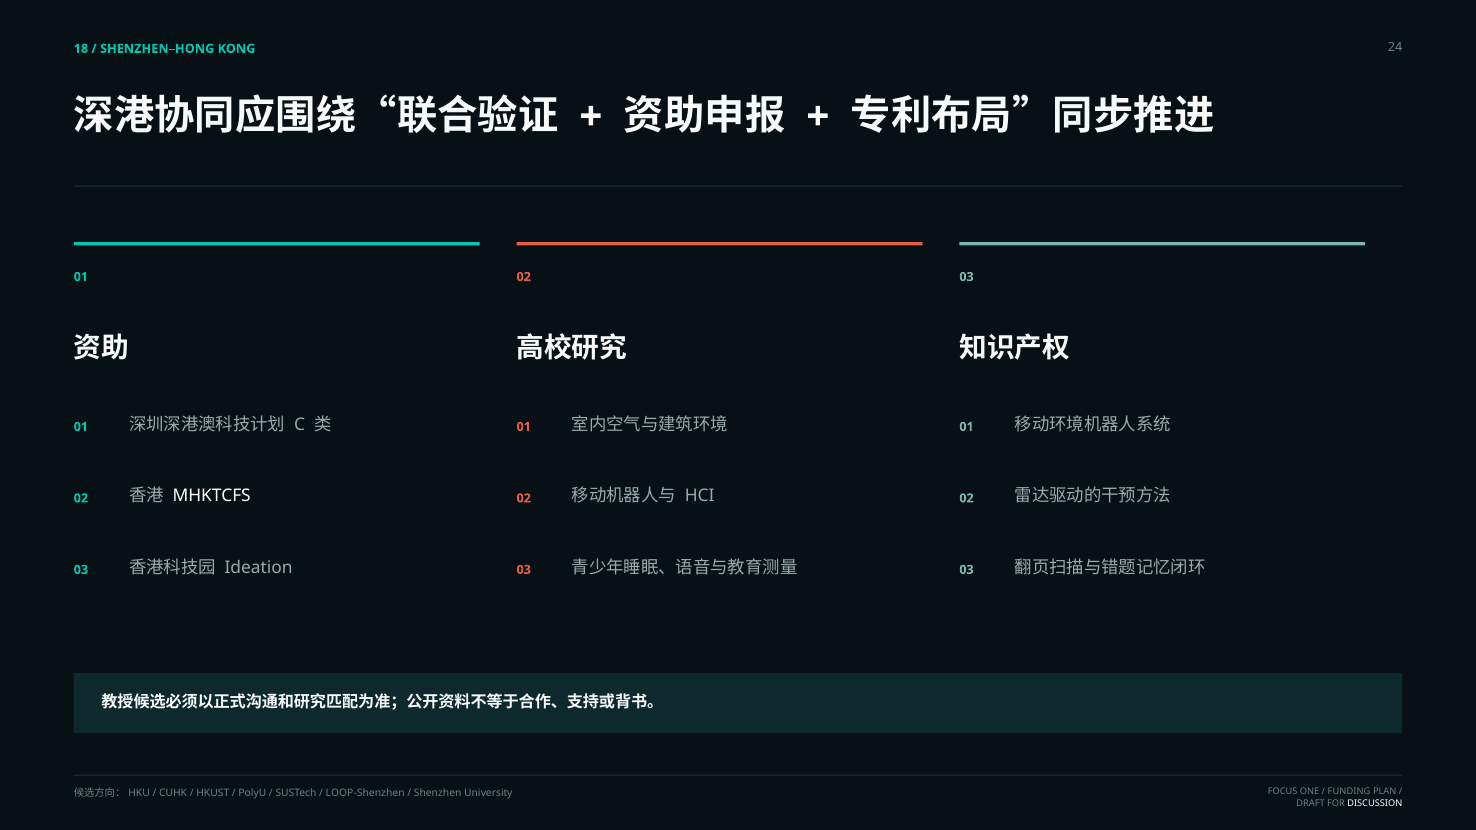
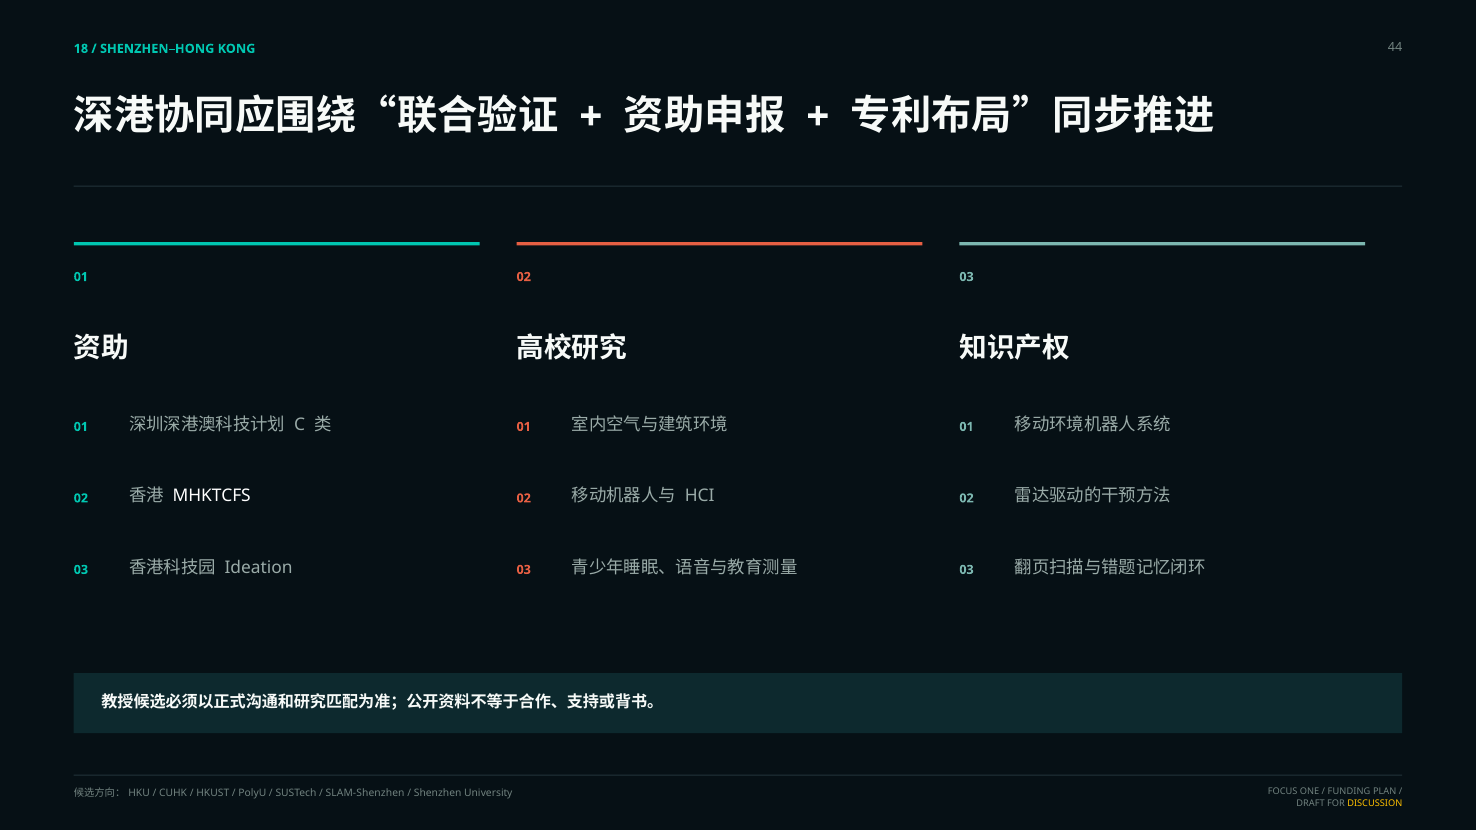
24: 24 -> 44
LOOP-Shenzhen: LOOP-Shenzhen -> SLAM-Shenzhen
DISCUSSION colour: white -> yellow
